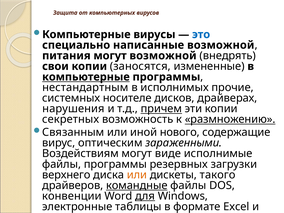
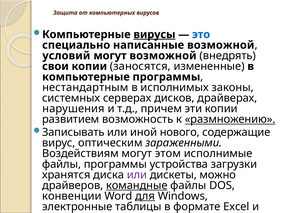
вирусы underline: none -> present
питания: питания -> условий
компьютерные at (86, 77) underline: present -> none
прочие: прочие -> законы
носителе: носителе -> серверах
причем underline: present -> none
секретных: секретных -> развитием
Связанным: Связанным -> Записывать
виде: виде -> этом
резервных: резервных -> устройства
верхнего: верхнего -> хранятся
или at (137, 175) colour: orange -> purple
такого: такого -> можно
